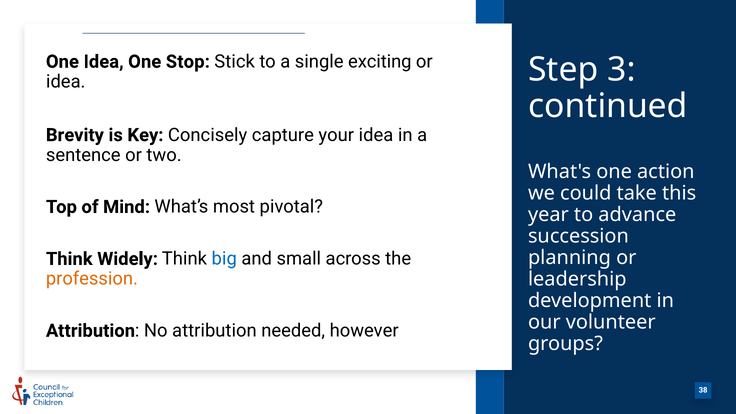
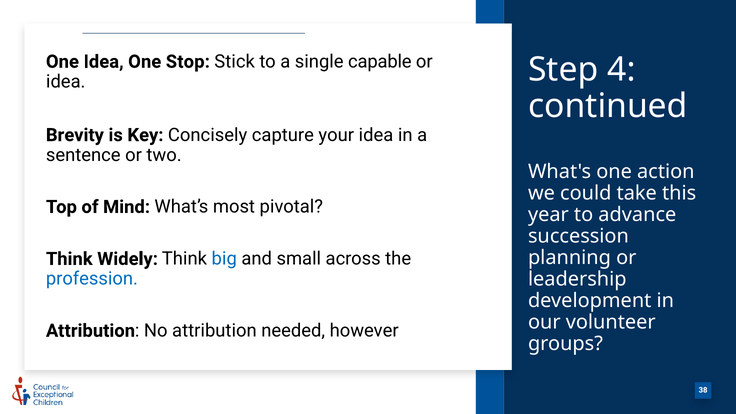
exciting: exciting -> capable
3: 3 -> 4
profession colour: orange -> blue
